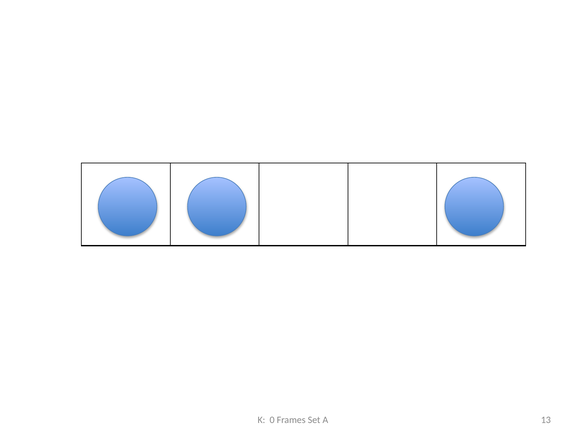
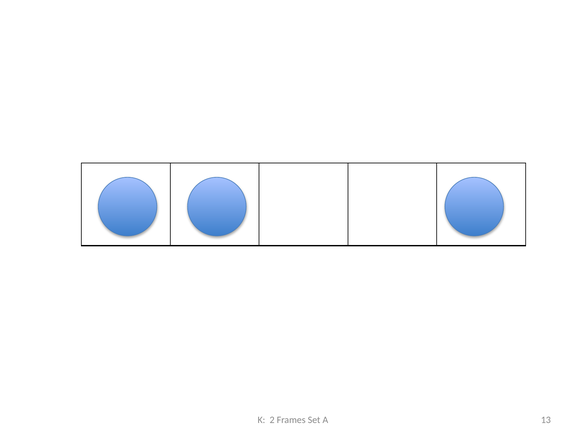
0: 0 -> 2
